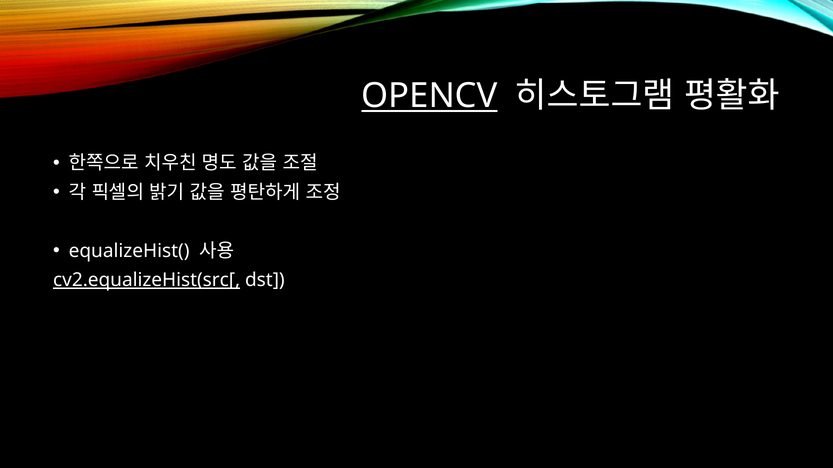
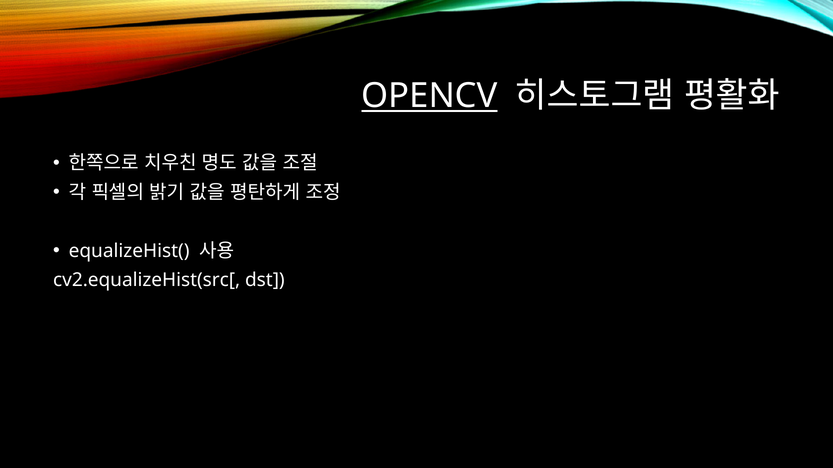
cv2.equalizeHist(src[ underline: present -> none
